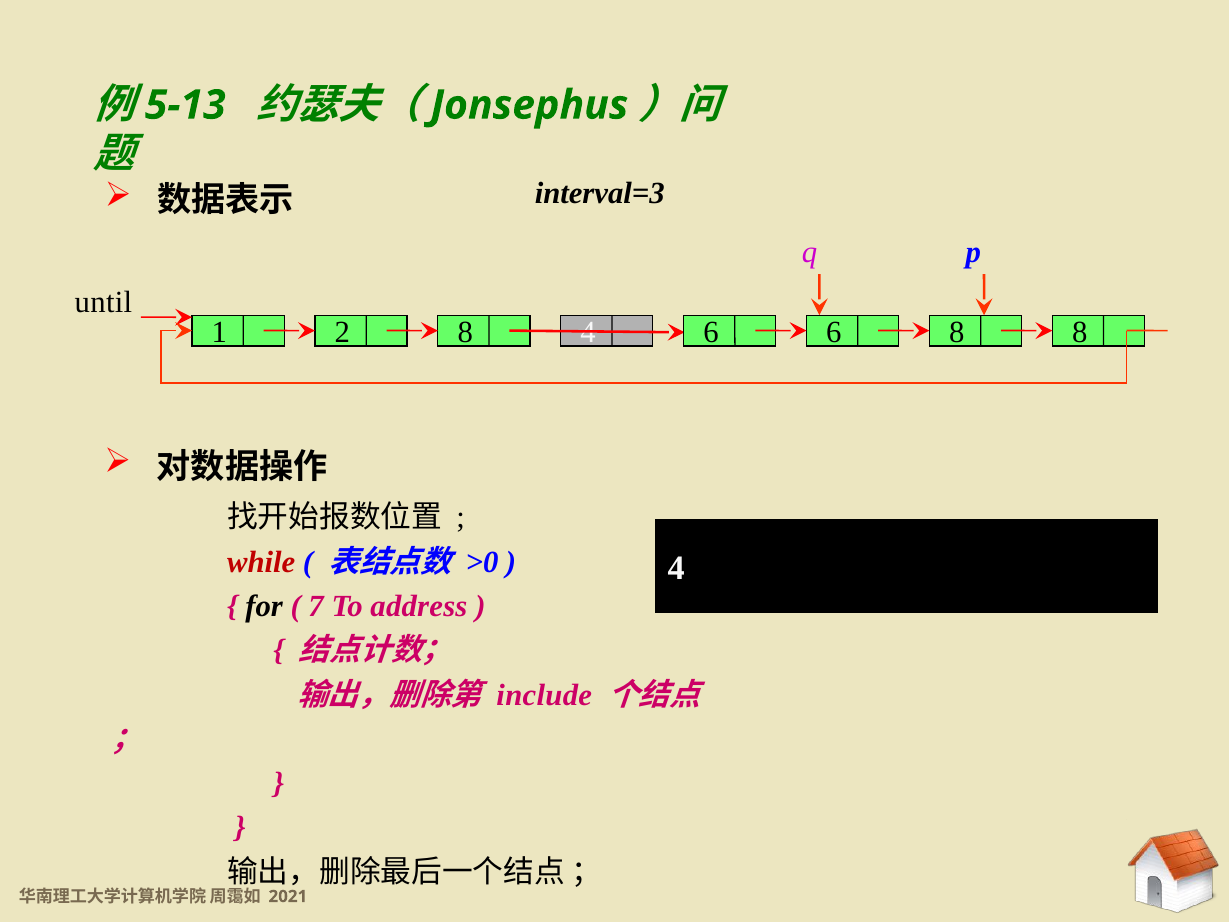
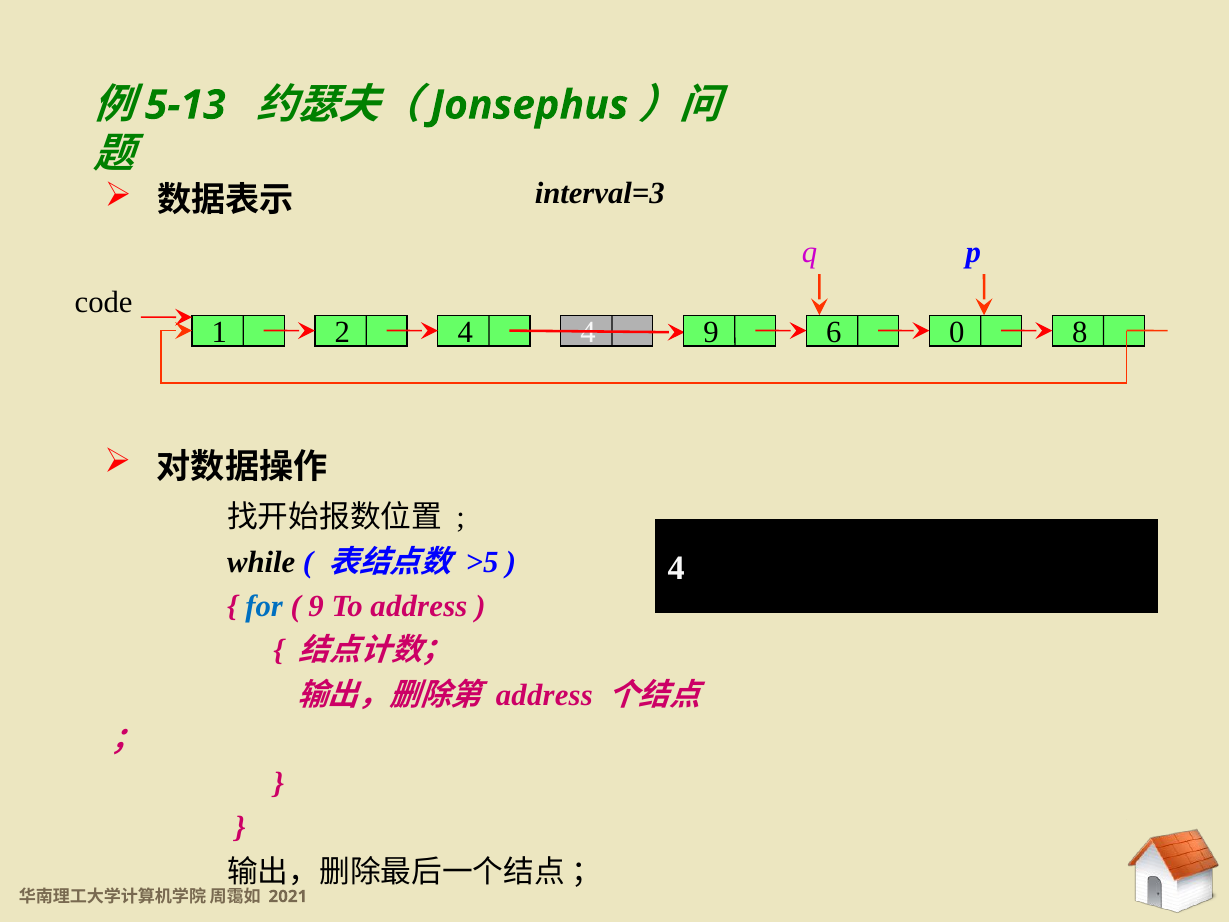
until: until -> code
2 8: 8 -> 4
4 6: 6 -> 9
6 8: 8 -> 0
while colour: red -> black
>0: >0 -> >5
for colour: black -> blue
7 at (316, 606): 7 -> 9
include at (544, 695): include -> address
